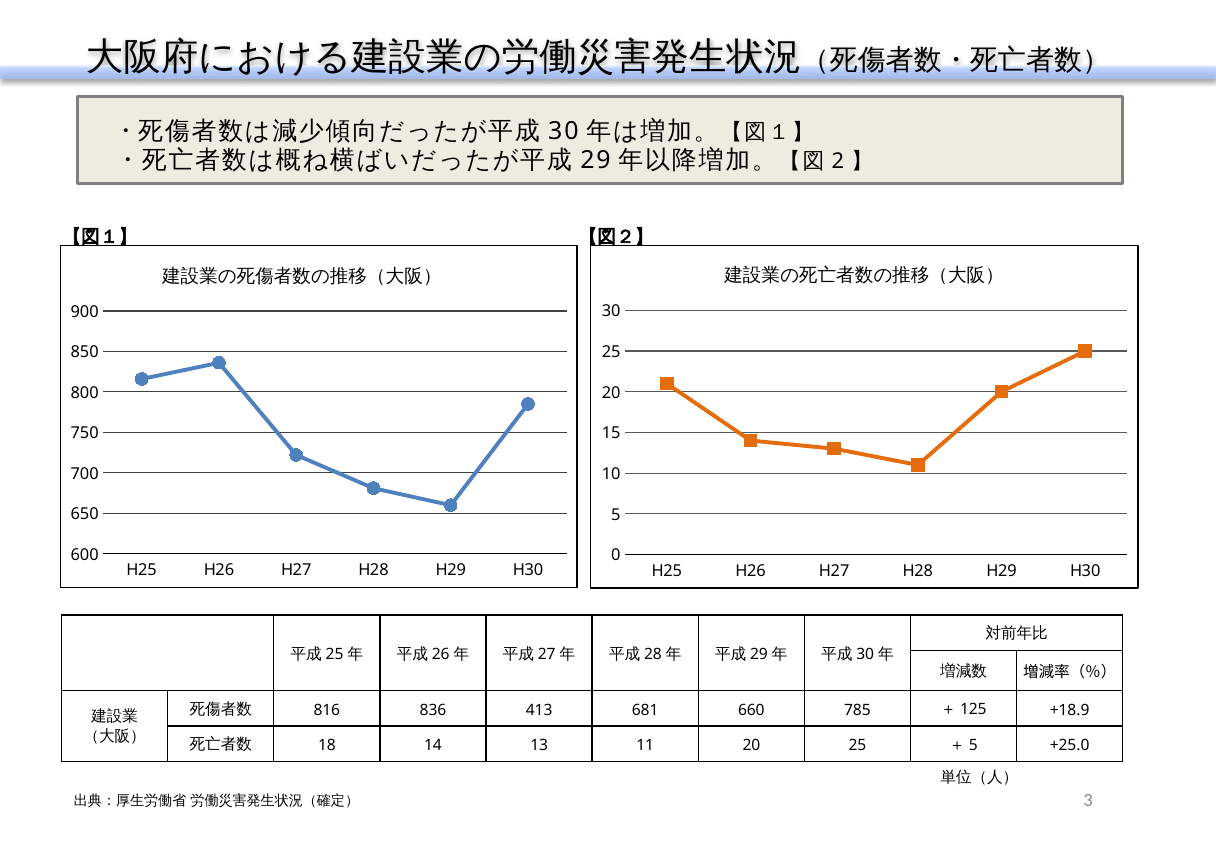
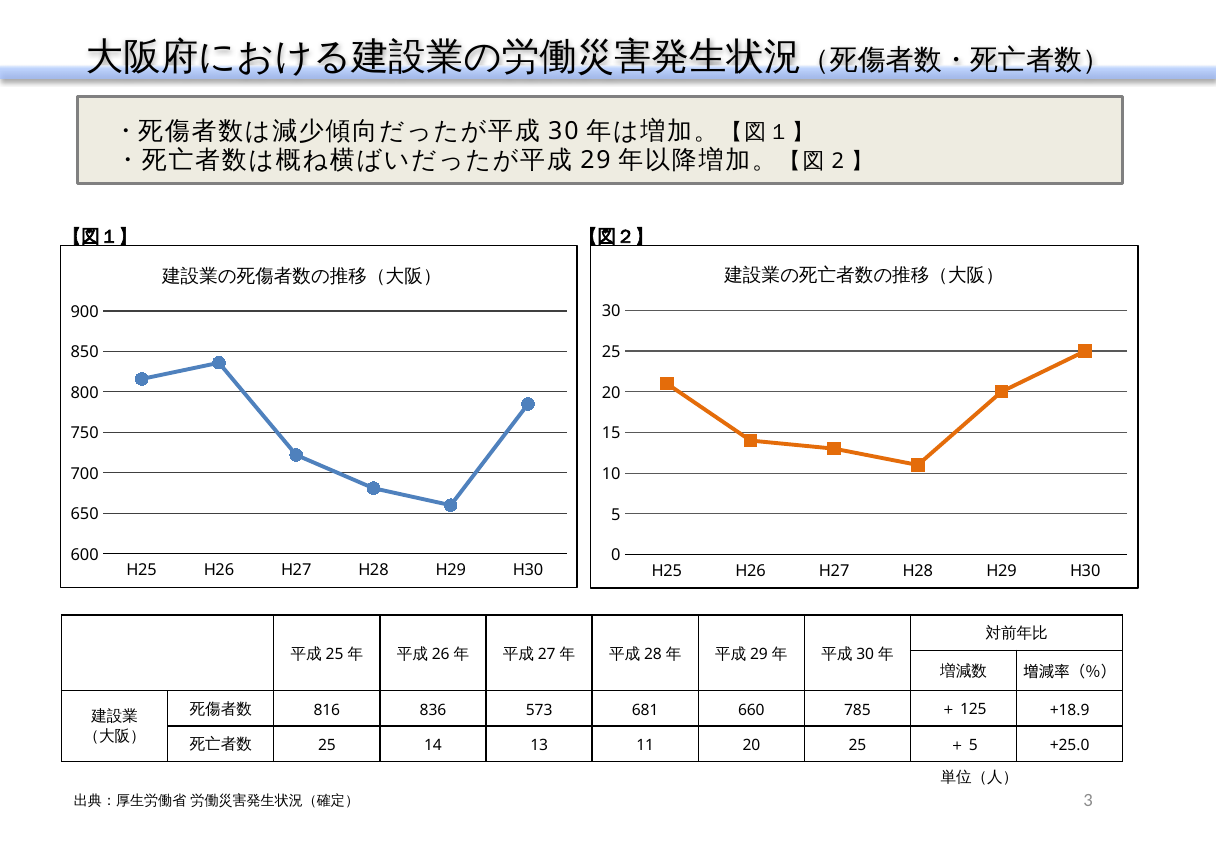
413: 413 -> 573
18 at (327, 746): 18 -> 25
